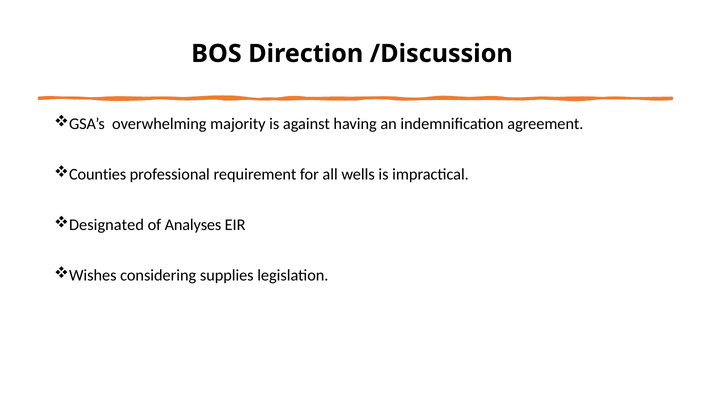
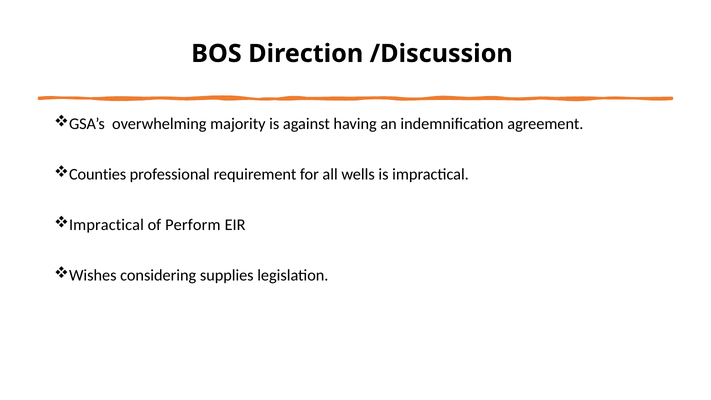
Designated at (106, 225): Designated -> Impractical
Analyses: Analyses -> Perform
